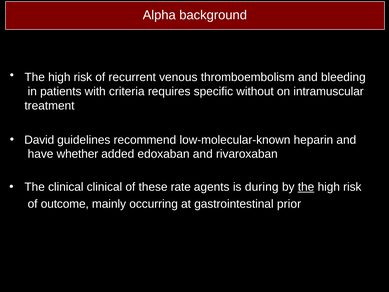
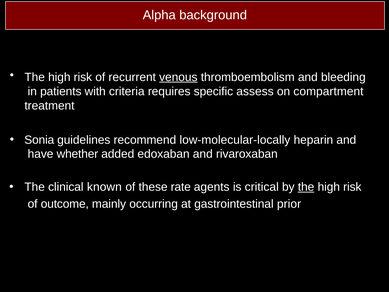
venous underline: none -> present
without: without -> assess
intramuscular: intramuscular -> compartment
David: David -> Sonia
low-molecular-known: low-molecular-known -> low-molecular-locally
clinical clinical: clinical -> known
during: during -> critical
